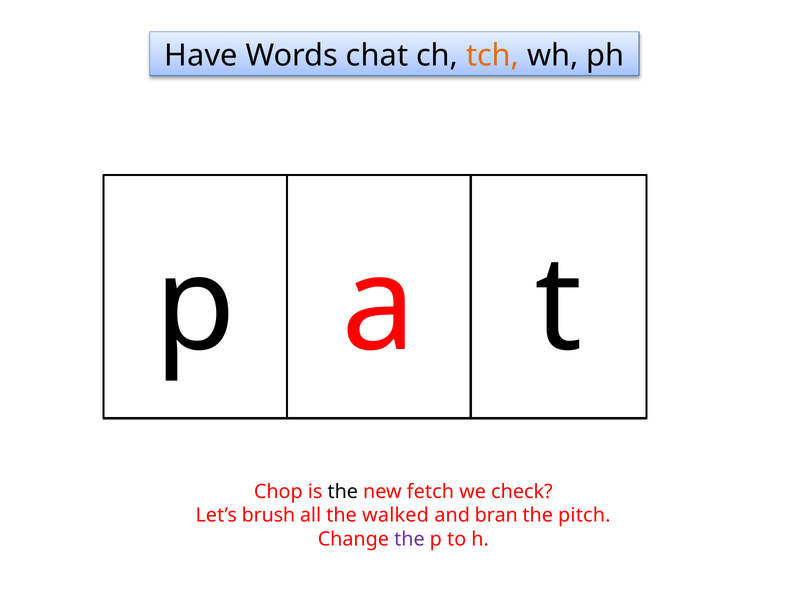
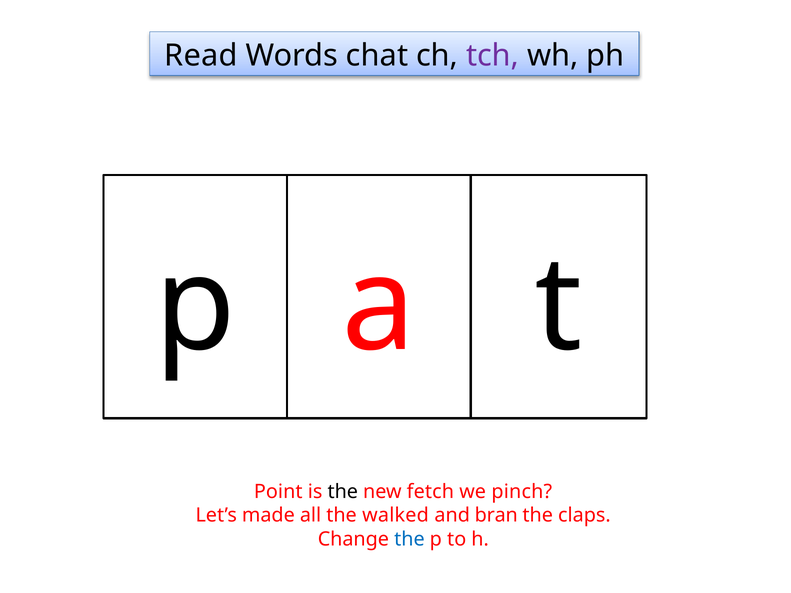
Have: Have -> Read
tch colour: orange -> purple
Chop: Chop -> Point
check: check -> pinch
brush: brush -> made
pitch: pitch -> claps
the at (409, 539) colour: purple -> blue
